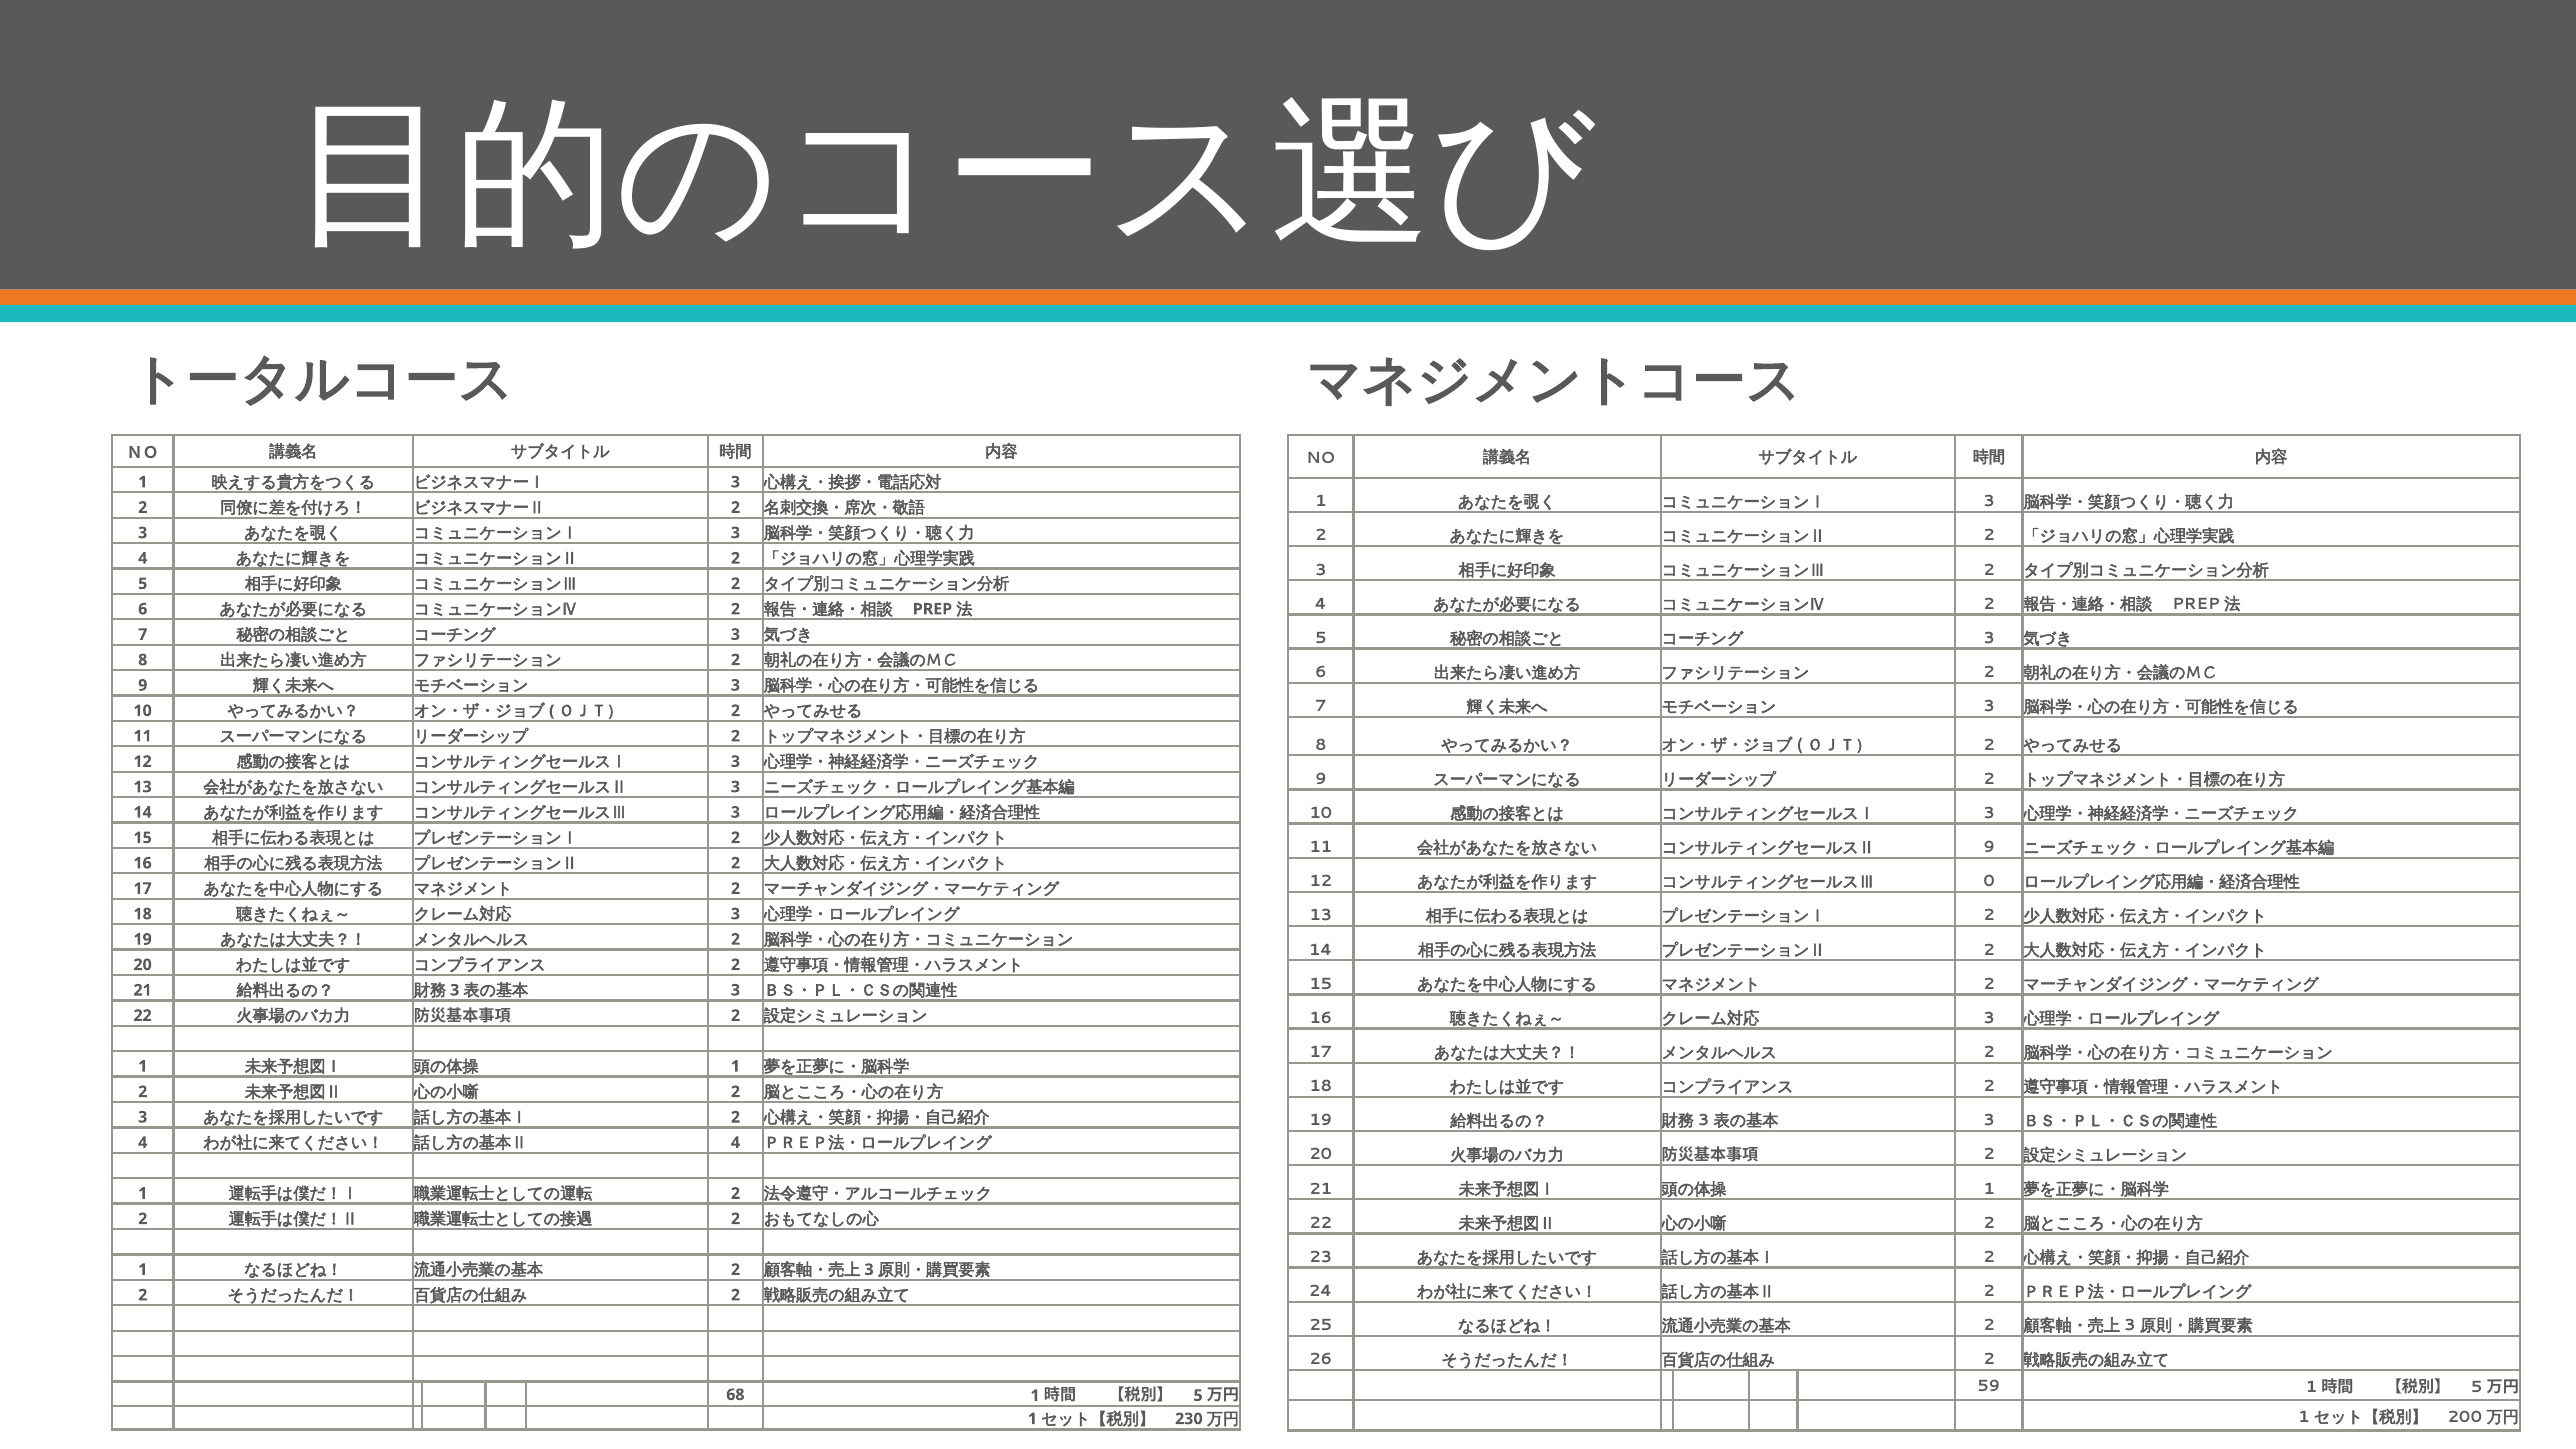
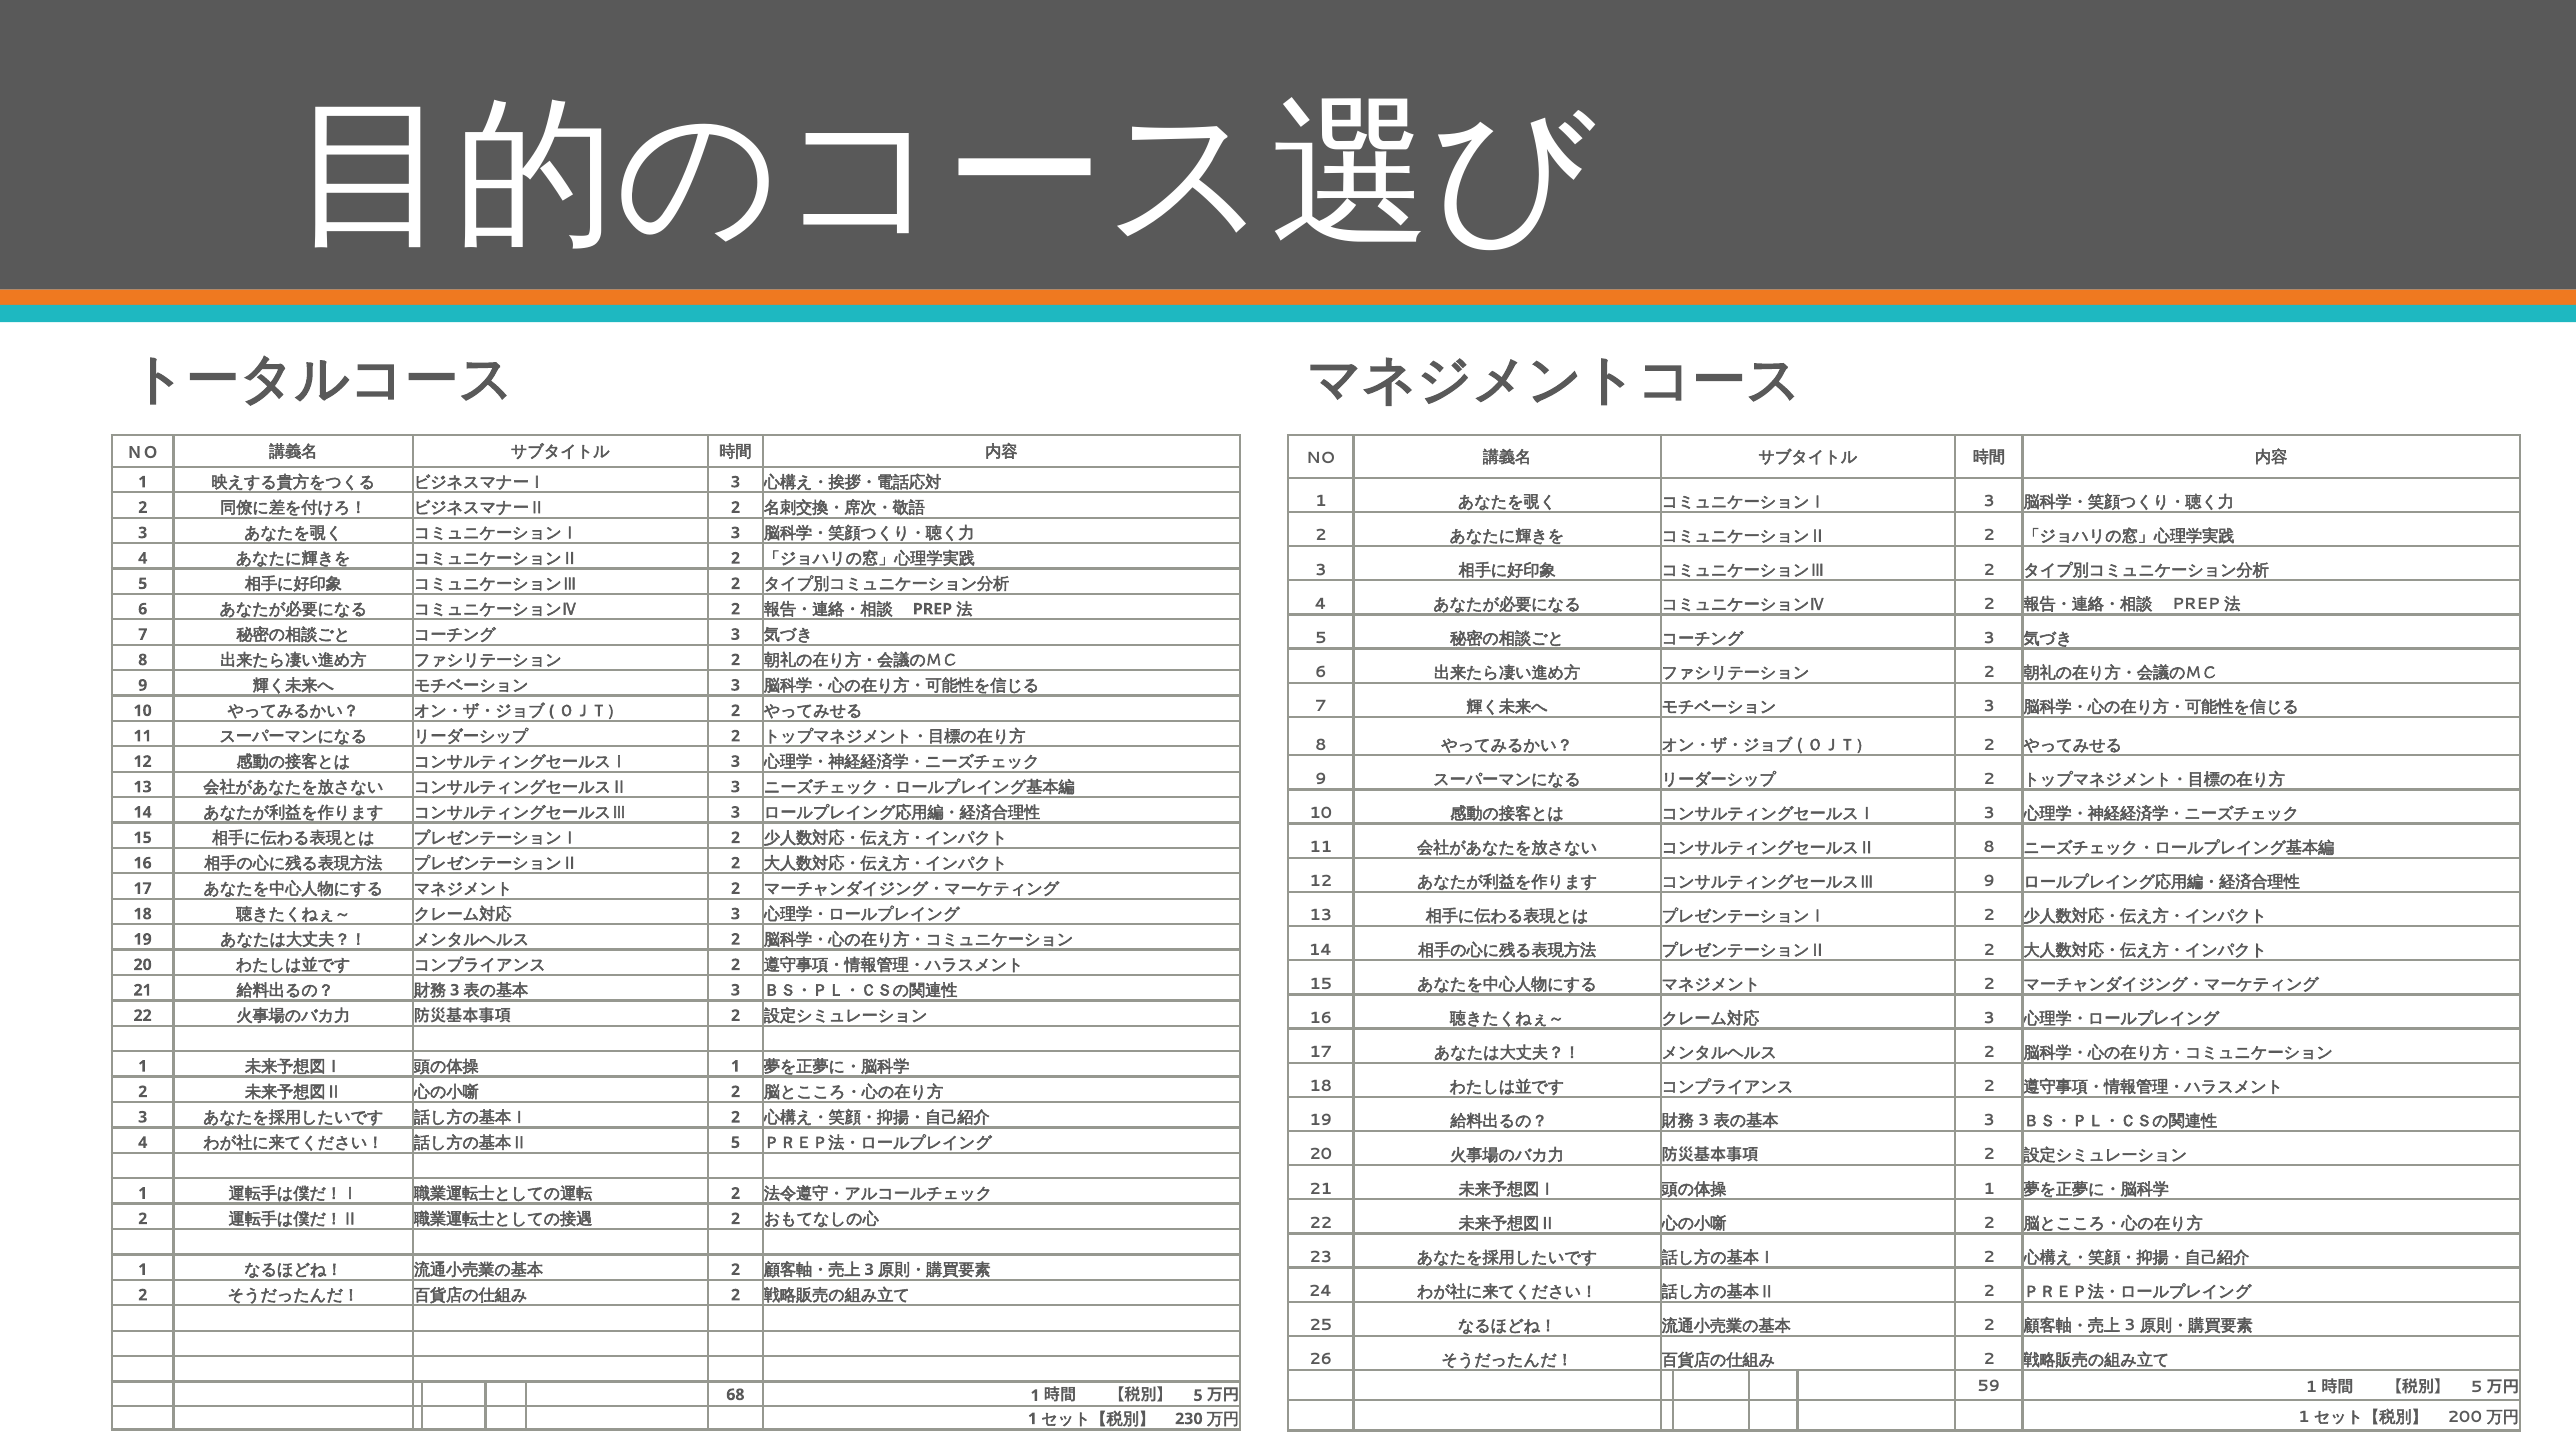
9 at (1989, 847): 9 -> 8
0 at (1989, 881): 0 -> 9
4 at (735, 1143): 4 -> 5
